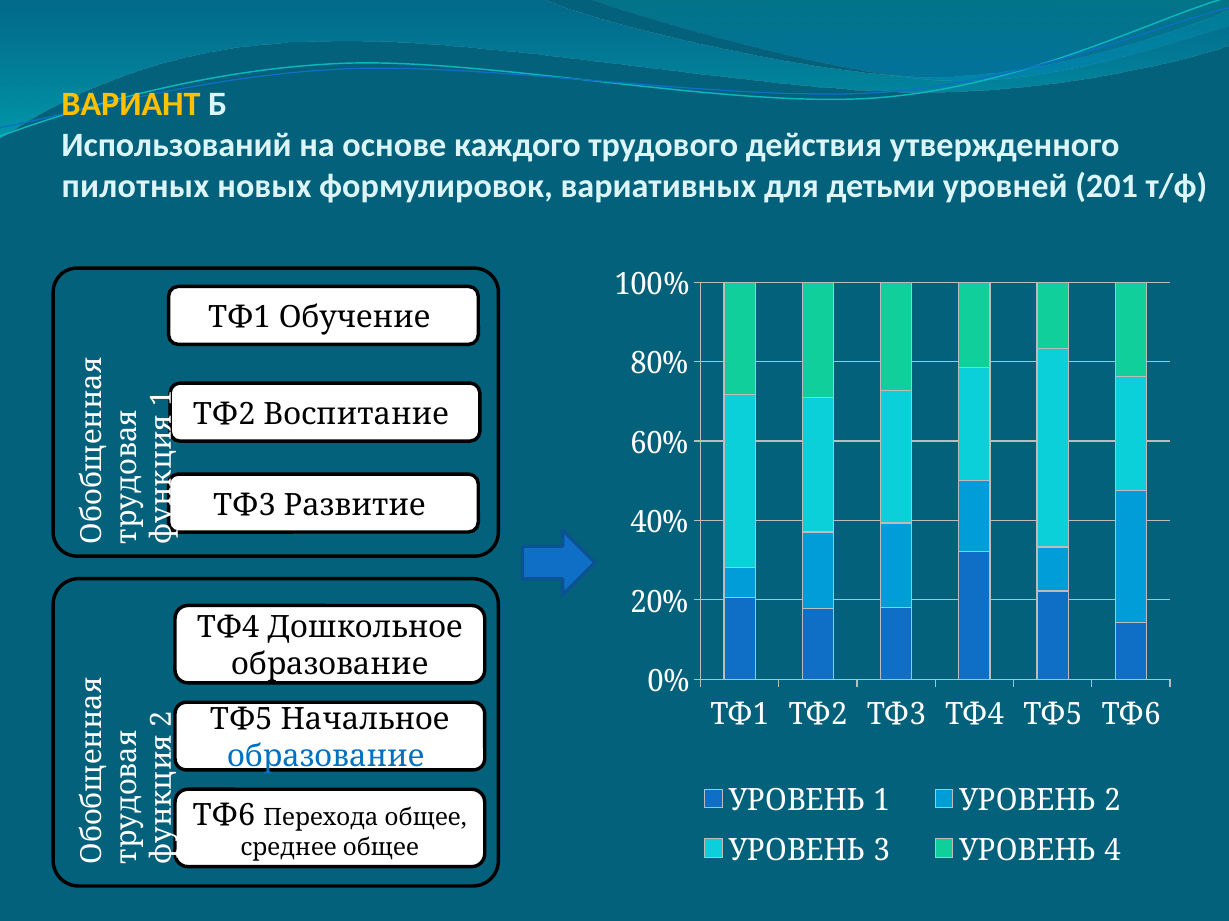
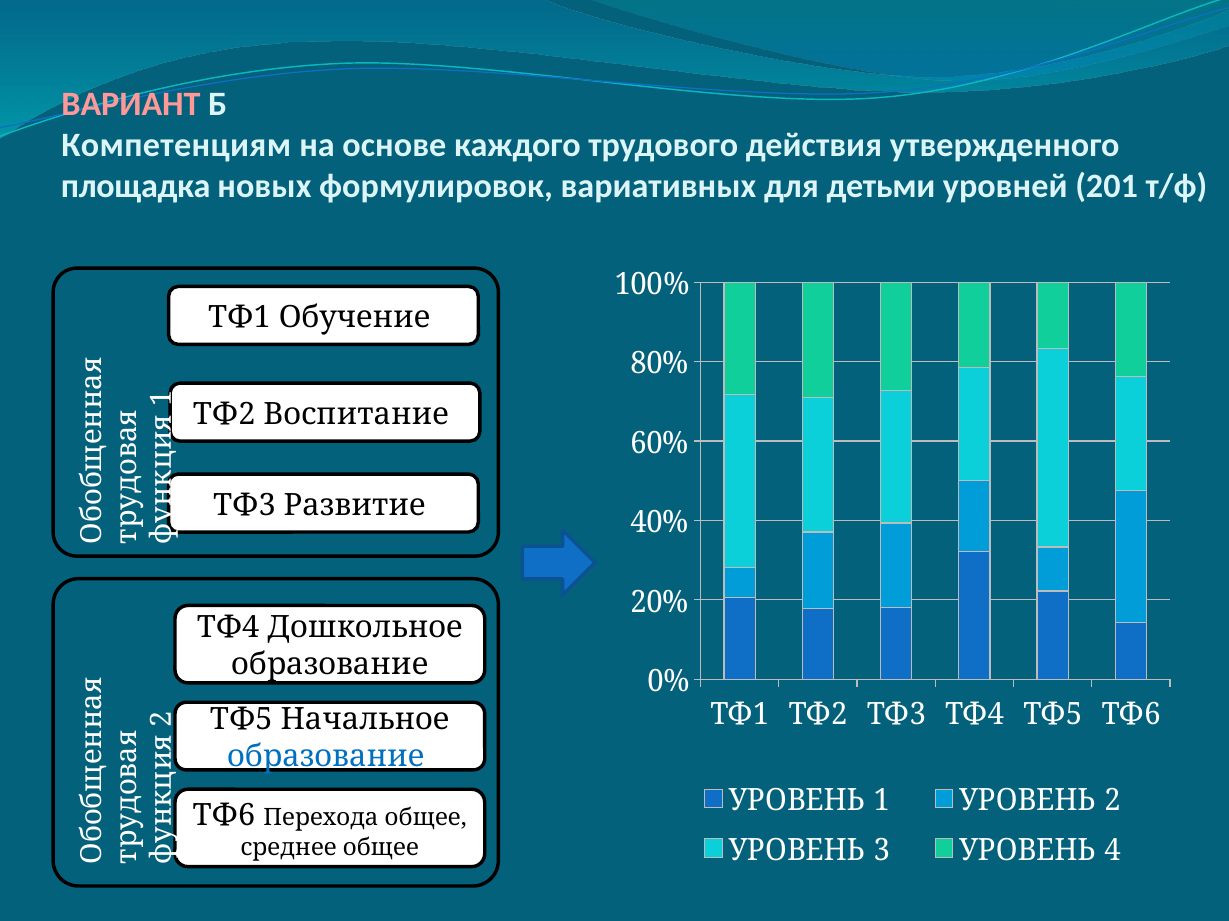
ВАРИАНТ colour: yellow -> pink
Использований: Использований -> Компетенциям
пилотных: пилотных -> площадка
